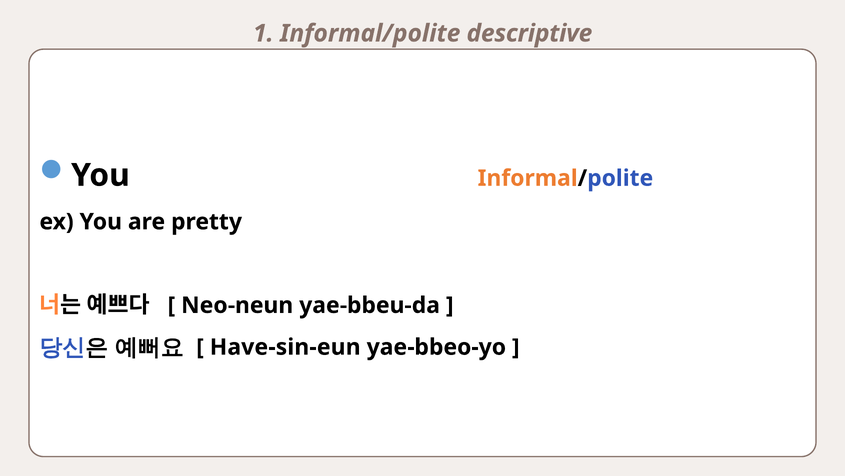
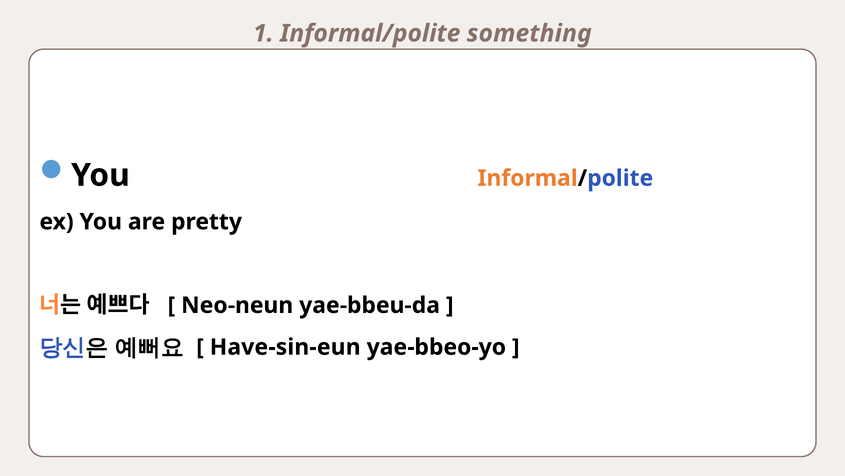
descriptive: descriptive -> something
